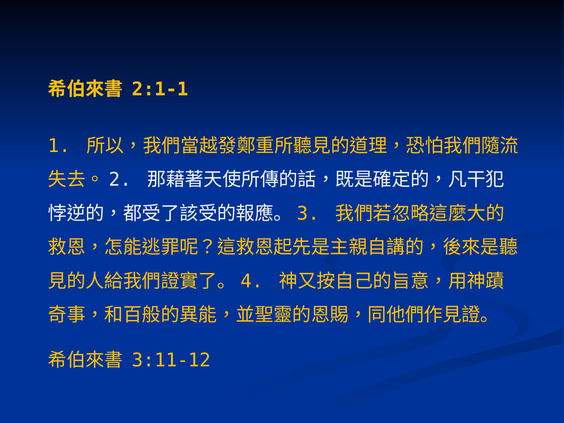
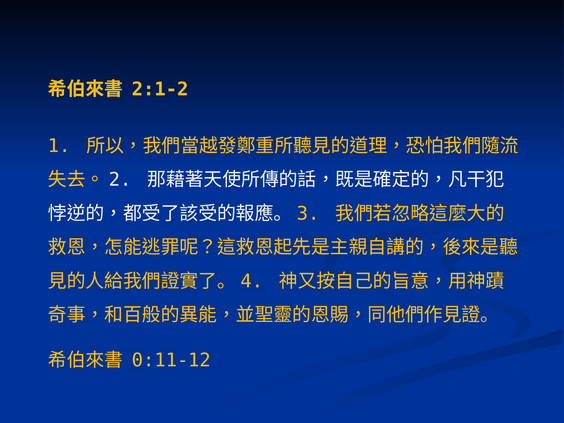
2:1-1: 2:1-1 -> 2:1-2
3:11-12: 3:11-12 -> 0:11-12
